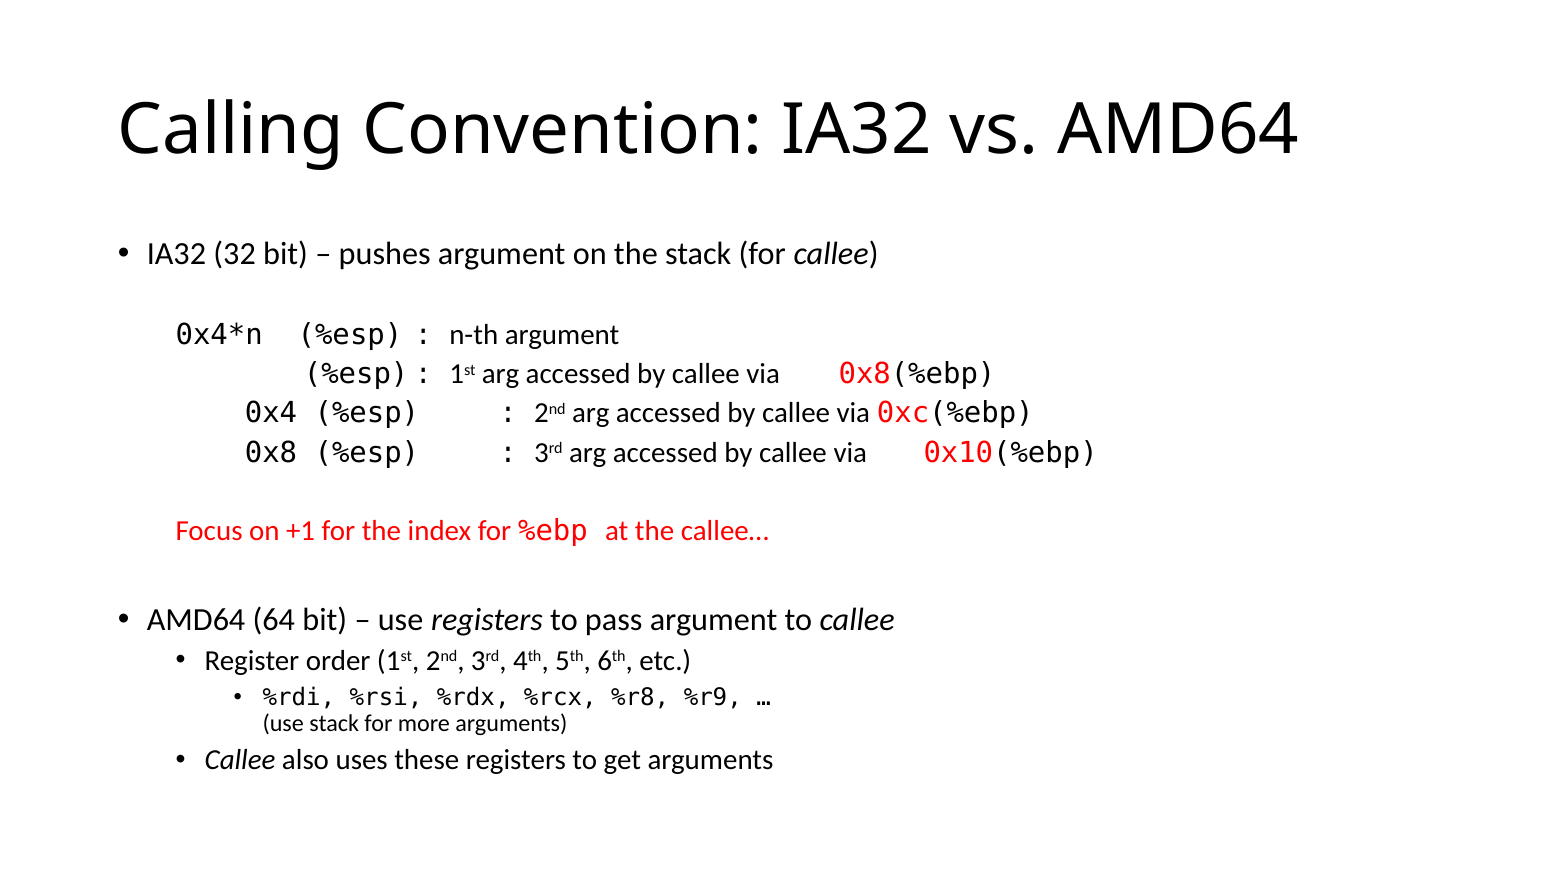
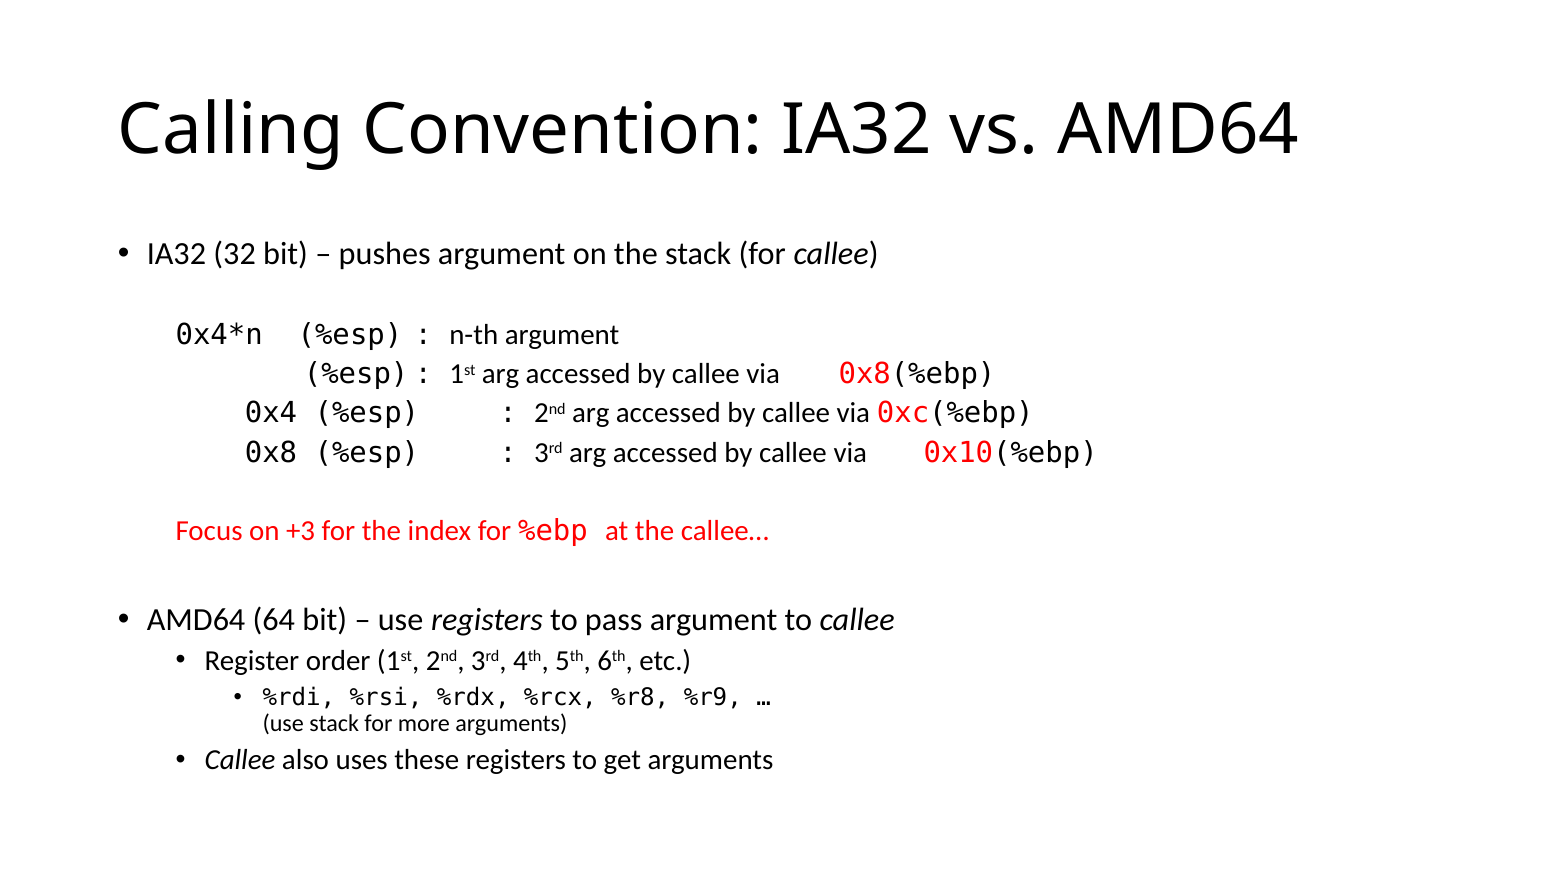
+1: +1 -> +3
